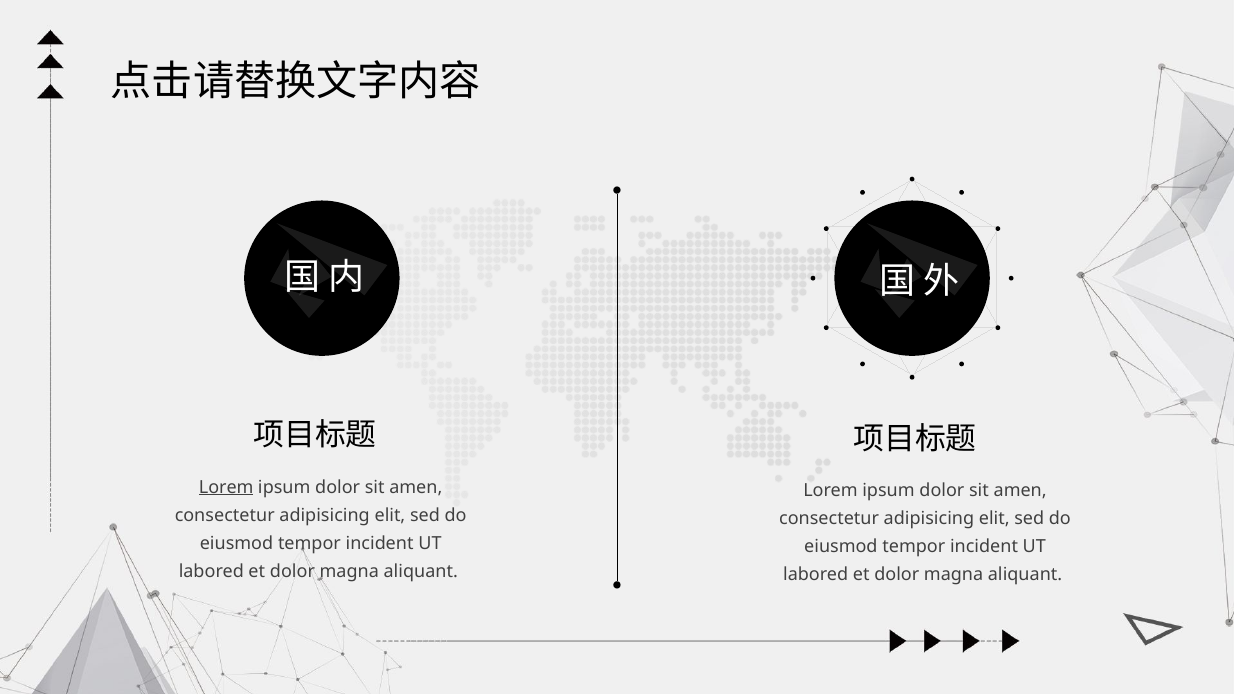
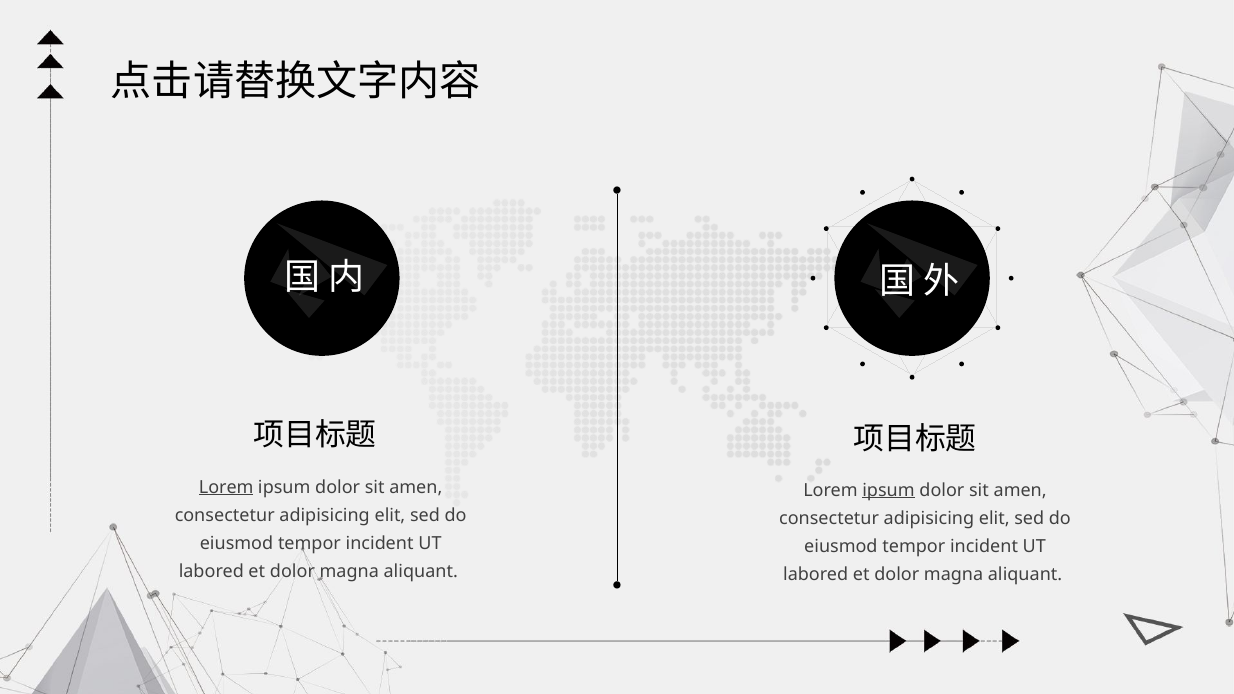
ipsum at (889, 490) underline: none -> present
